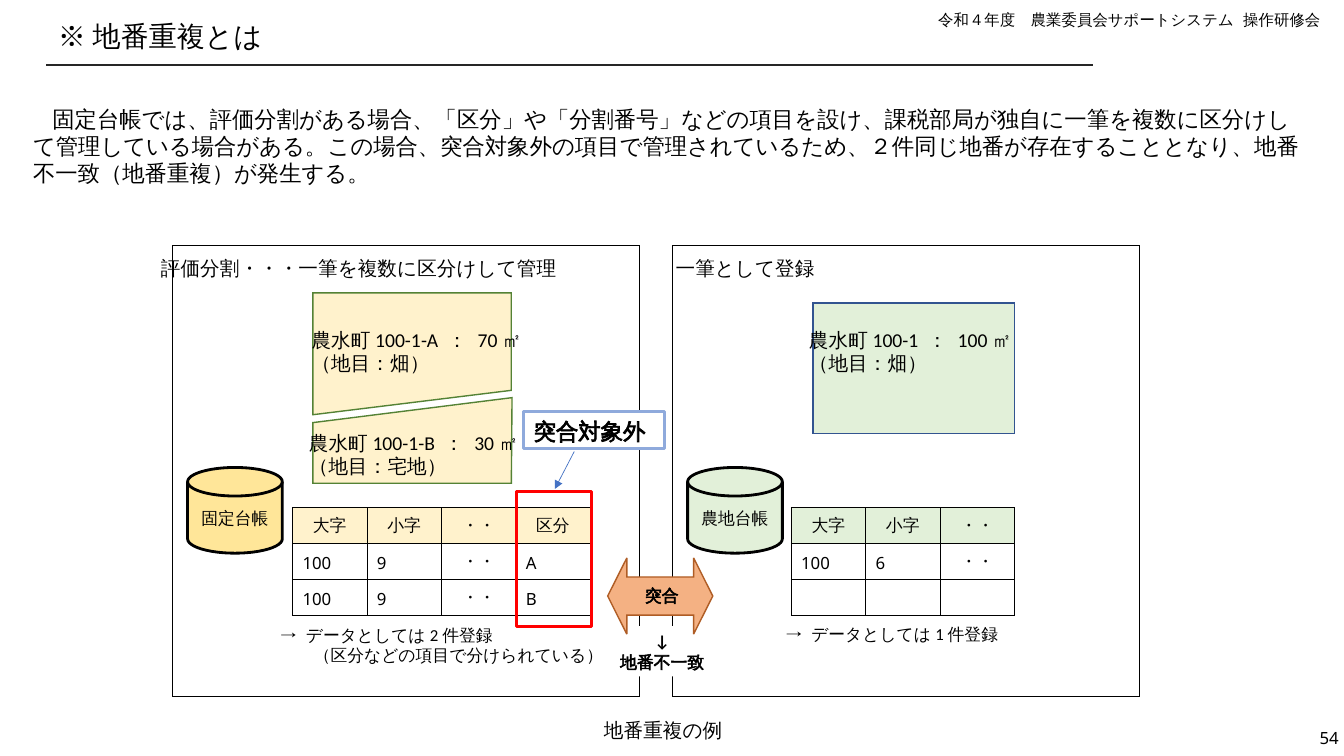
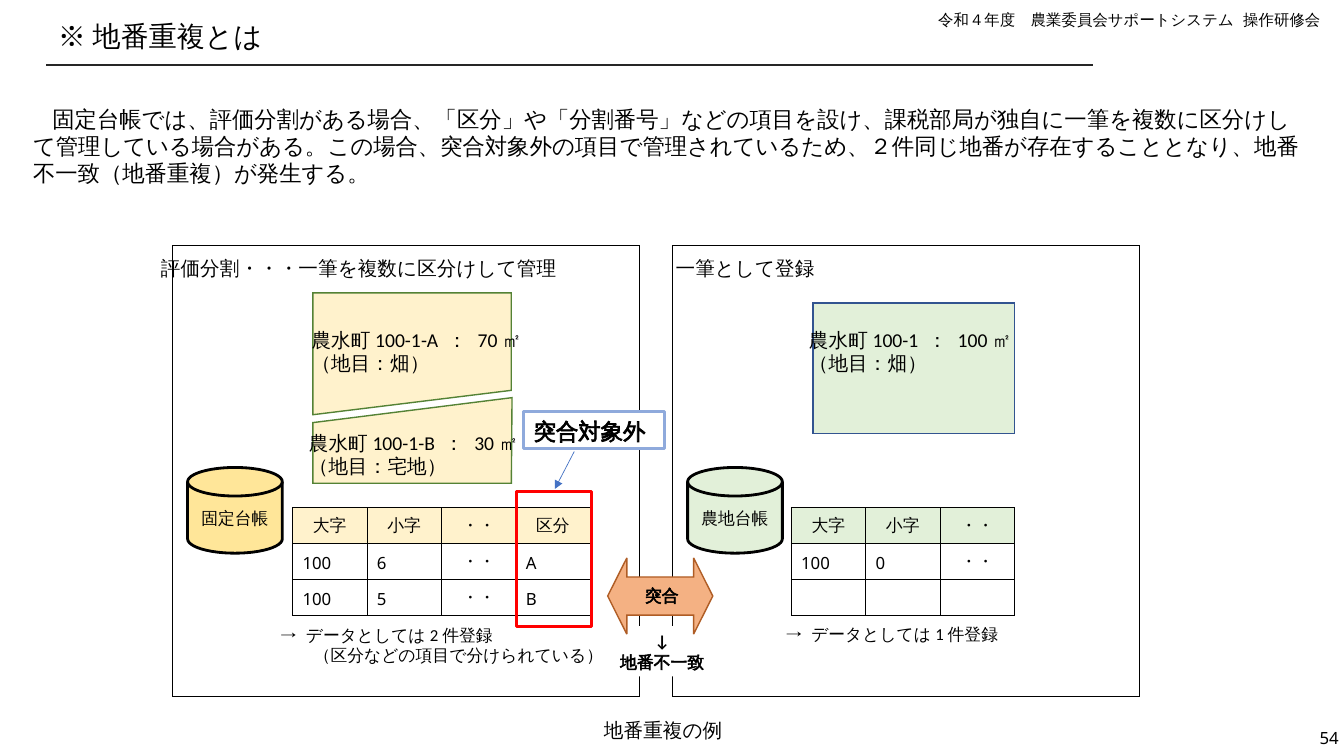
9 at (382, 564): 9 -> 6
6: 6 -> 0
9 at (382, 600): 9 -> 5
